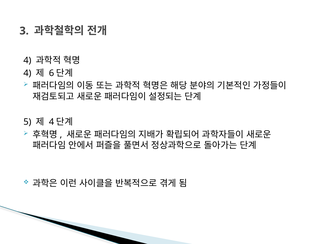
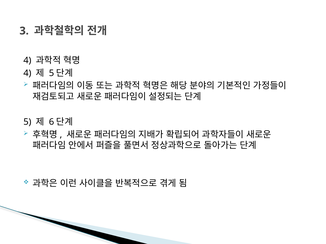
6 at (51, 73): 6 -> 5
4 at (51, 122): 4 -> 6
